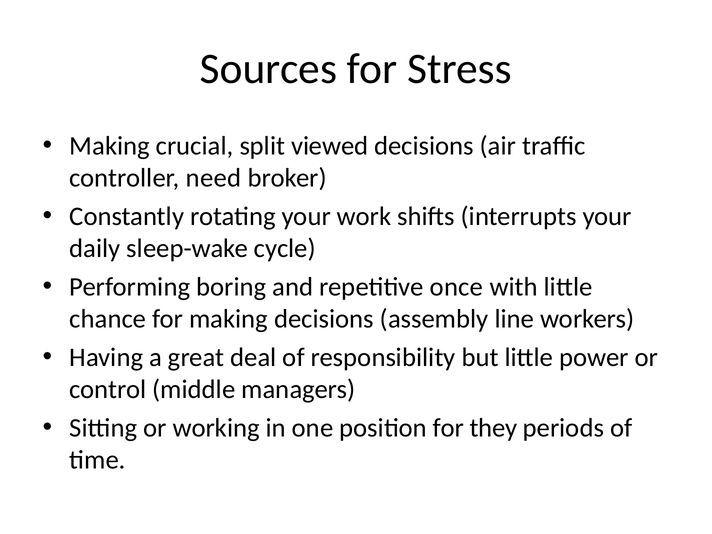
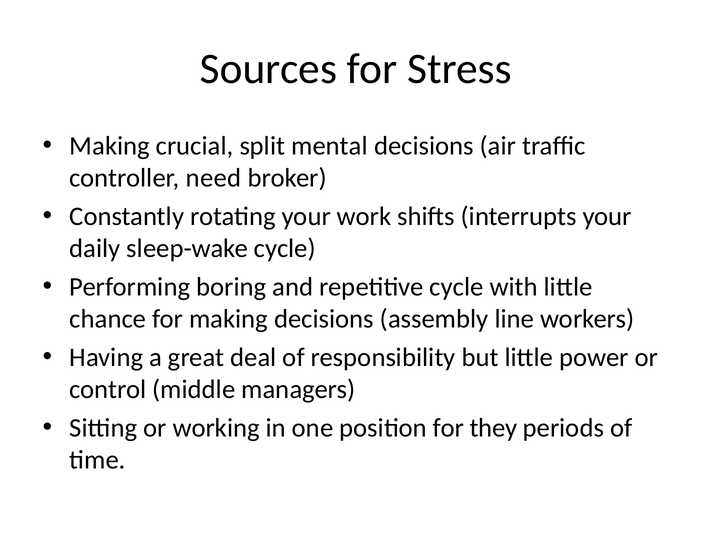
viewed: viewed -> mental
repetitive once: once -> cycle
